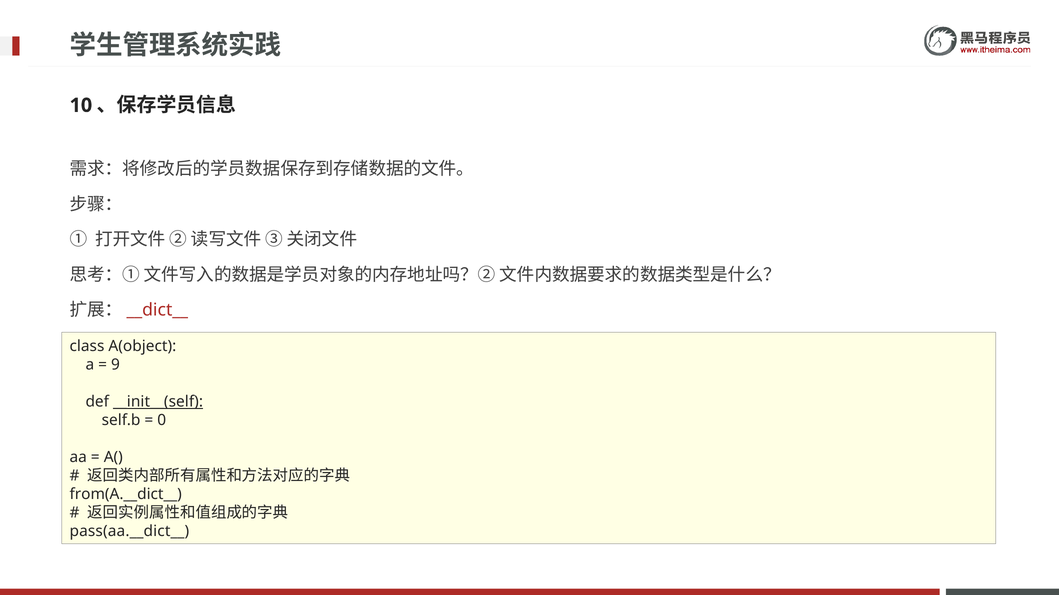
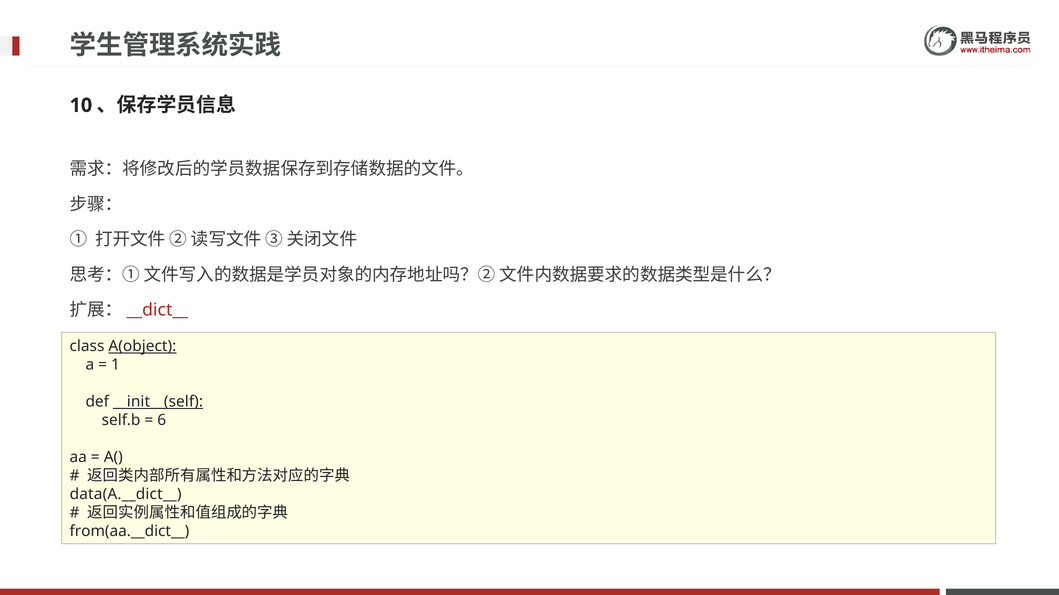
A(object underline: none -> present
9: 9 -> 1
0: 0 -> 6
from(A.__dict__: from(A.__dict__ -> data(A.__dict__
pass(aa.__dict__: pass(aa.__dict__ -> from(aa.__dict__
